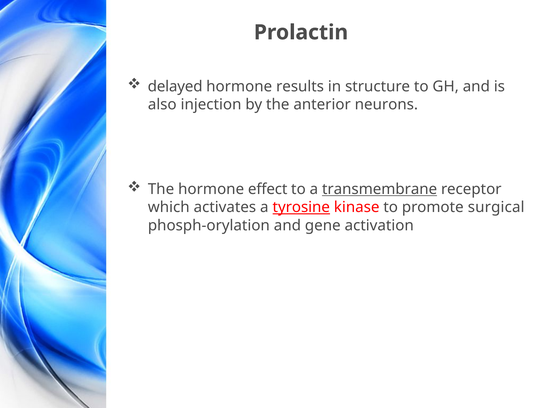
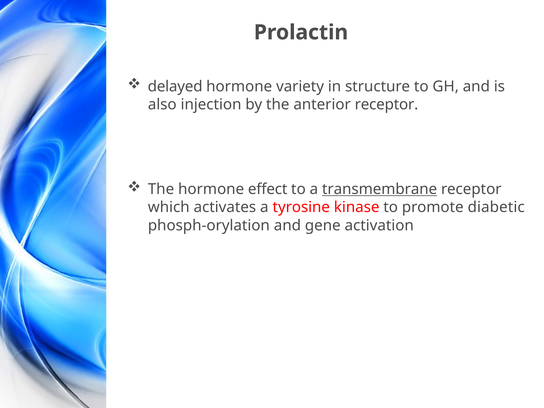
results: results -> variety
anterior neurons: neurons -> receptor
tyrosine underline: present -> none
surgical: surgical -> diabetic
